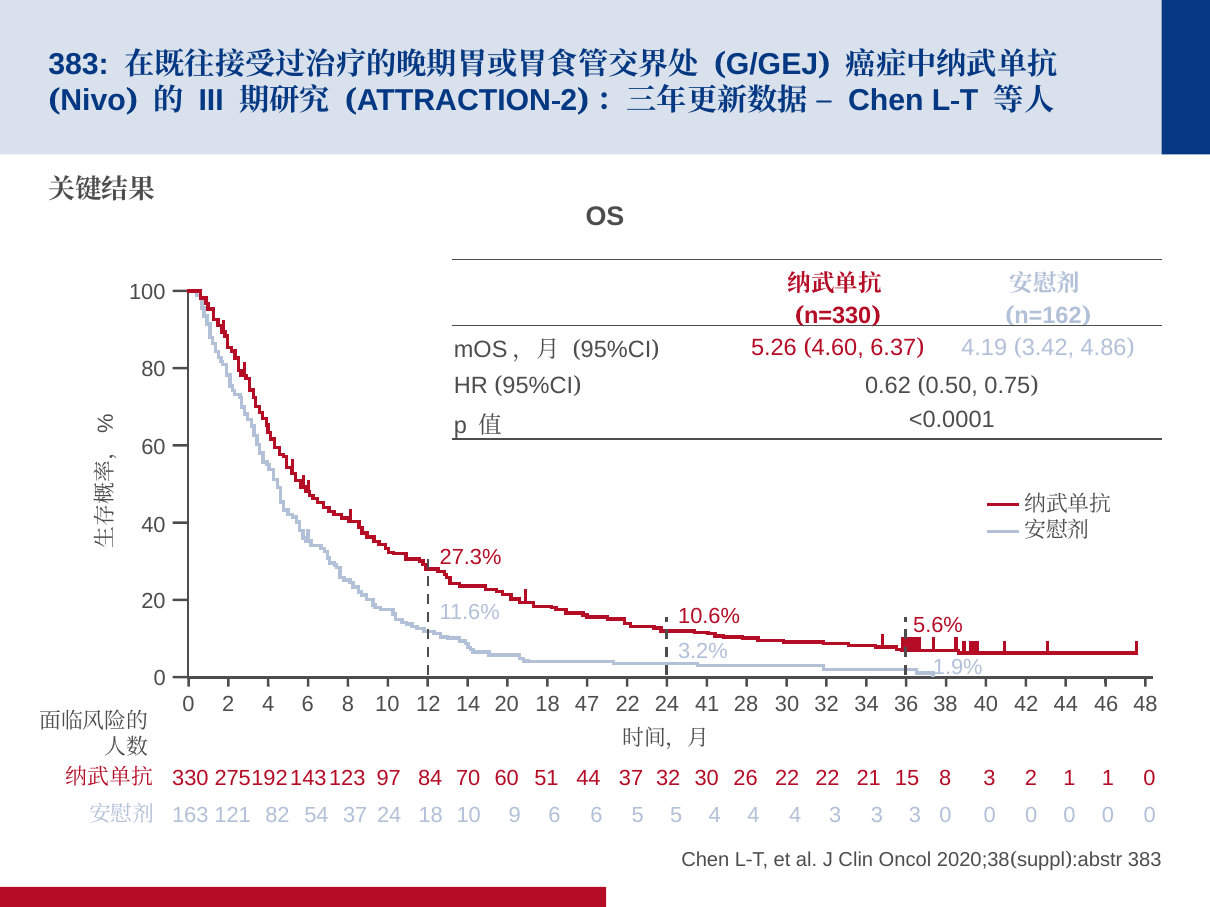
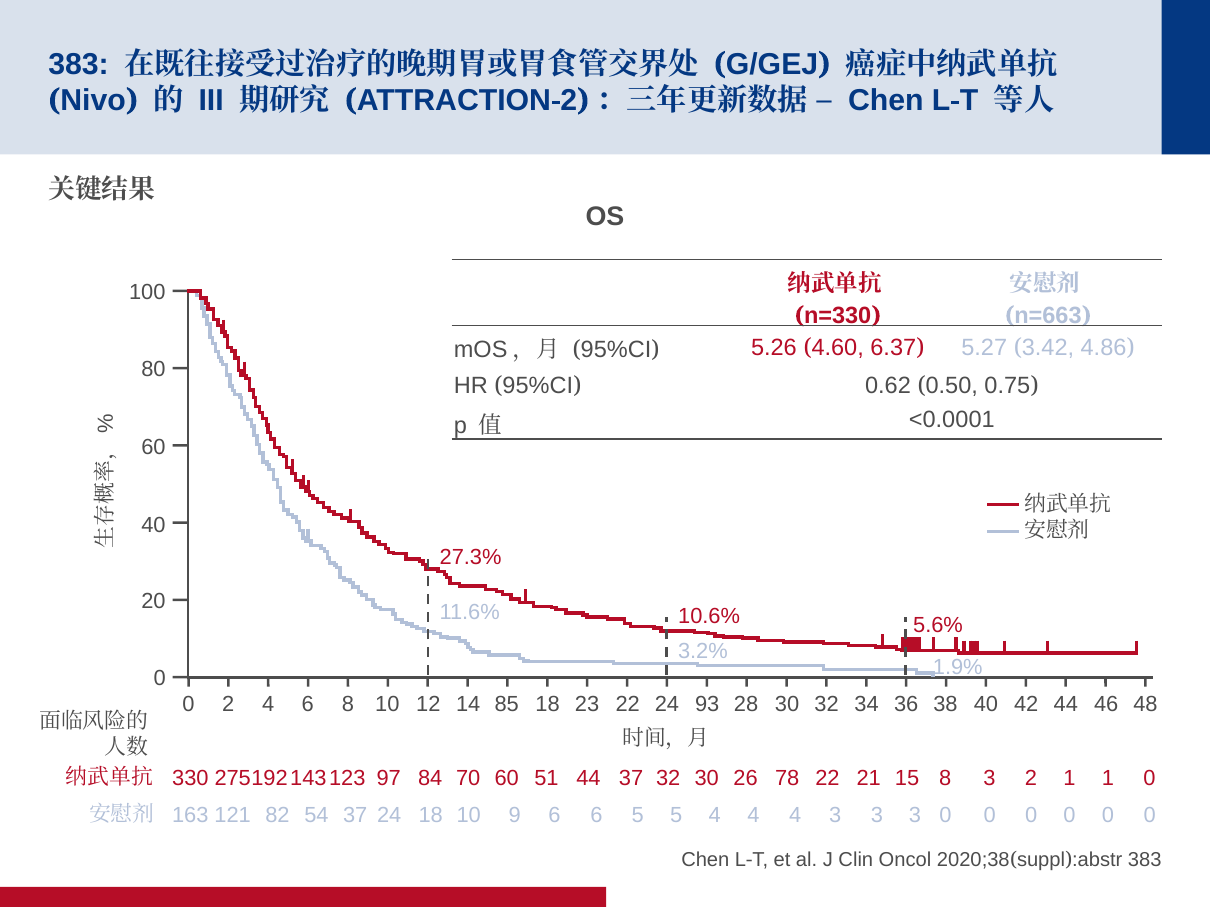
n=162: n=162 -> n=663
4.19: 4.19 -> 5.27
14 20: 20 -> 85
47: 47 -> 23
41: 41 -> 93
26 22: 22 -> 78
